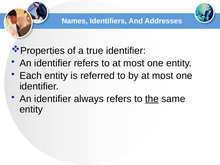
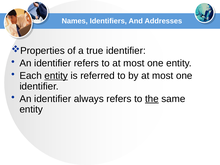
entity at (56, 76) underline: none -> present
